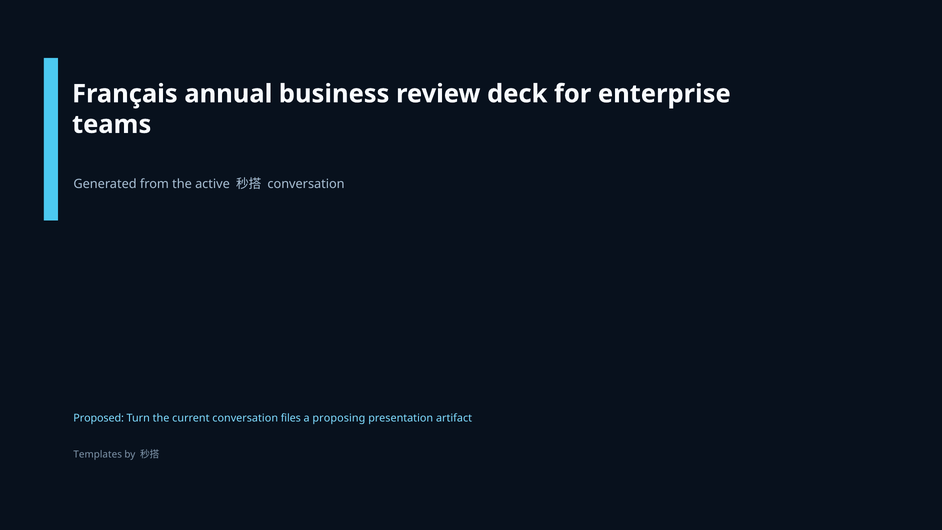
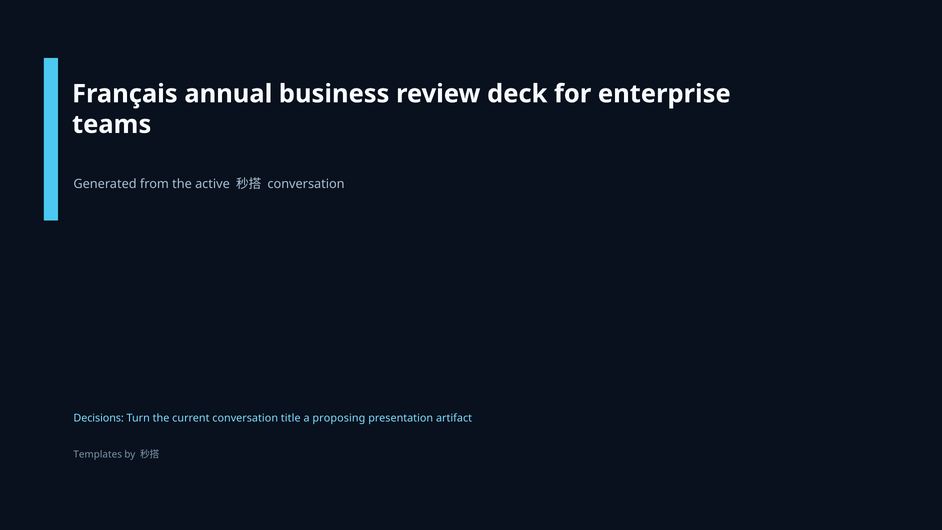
Proposed: Proposed -> Decisions
files: files -> title
